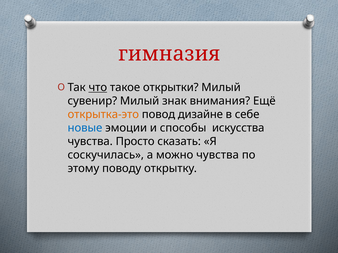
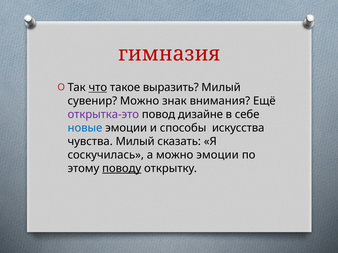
открытки: открытки -> выразить
сувенир Милый: Милый -> Можно
открытка-это colour: orange -> purple
чувства Просто: Просто -> Милый
можно чувства: чувства -> эмоции
поводу underline: none -> present
